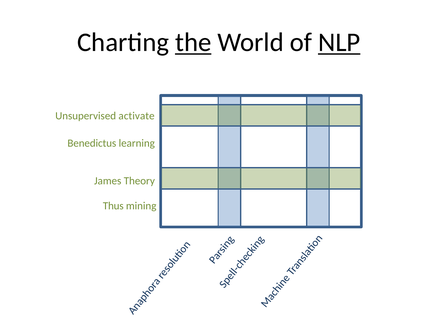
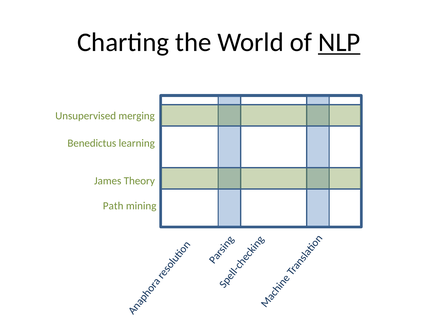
the underline: present -> none
activate: activate -> merging
Thus: Thus -> Path
